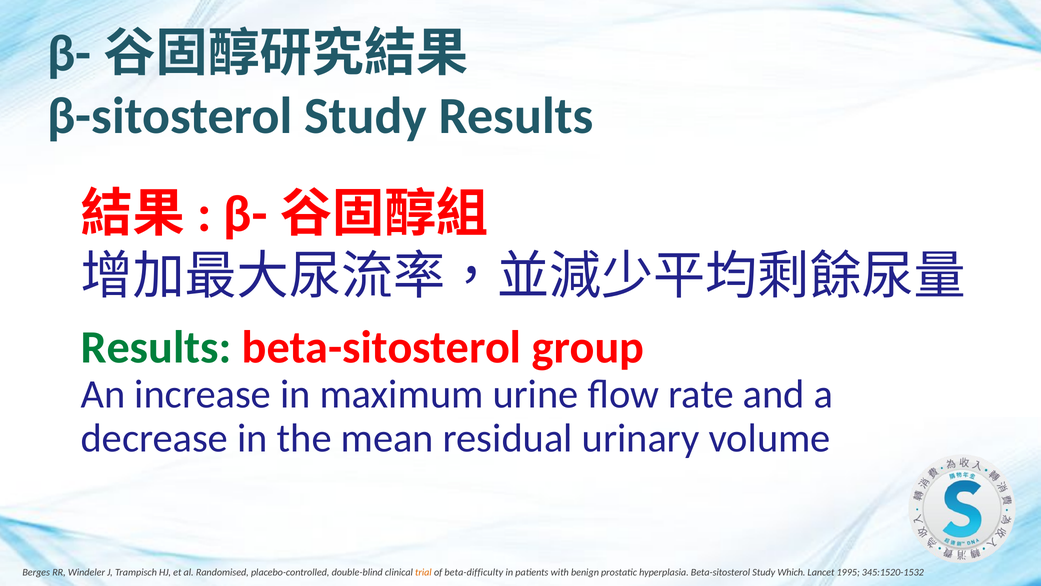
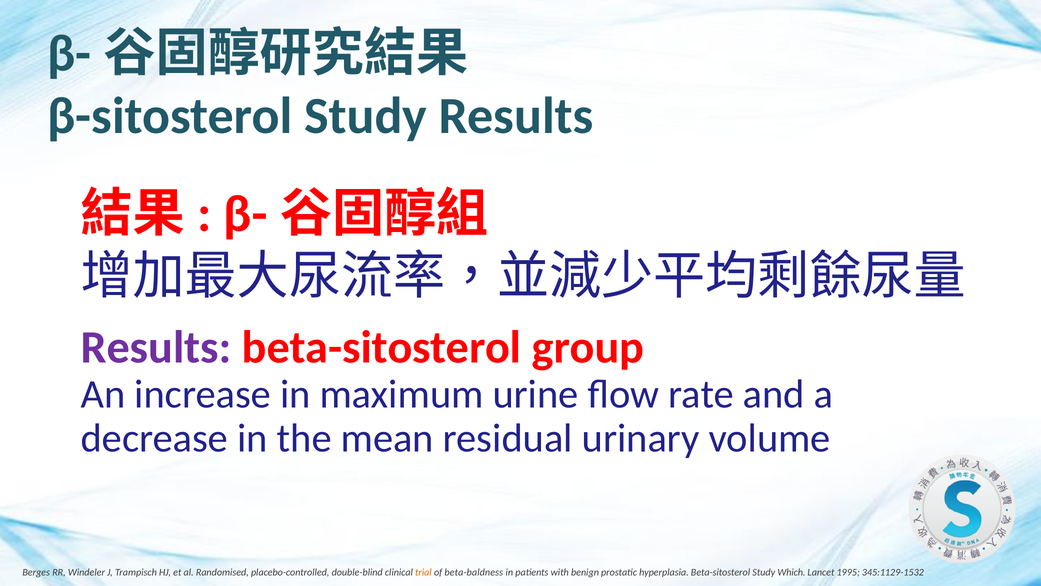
Results at (156, 347) colour: green -> purple
beta-difficulty: beta-difficulty -> beta-baldness
345:1520-1532: 345:1520-1532 -> 345:1129-1532
